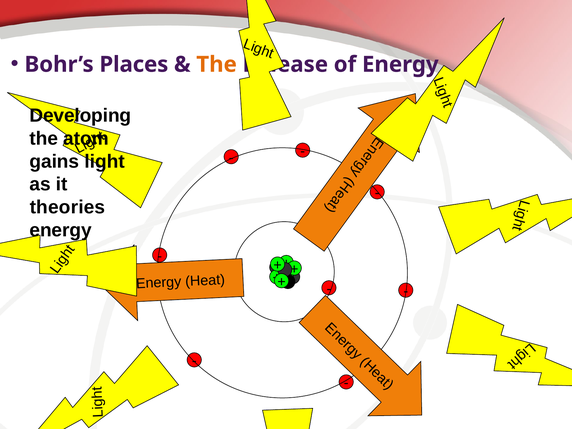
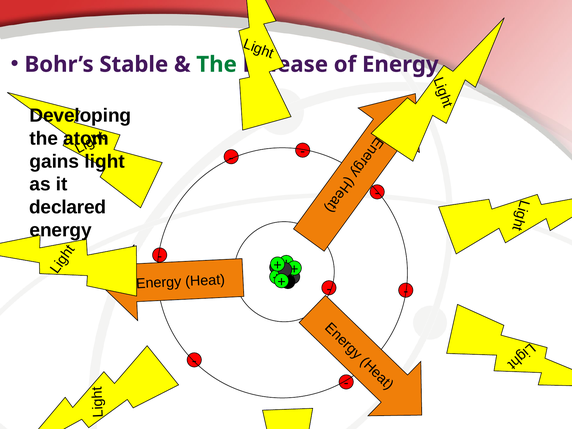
Places: Places -> Stable
The at (217, 64) colour: orange -> green
theories: theories -> declared
